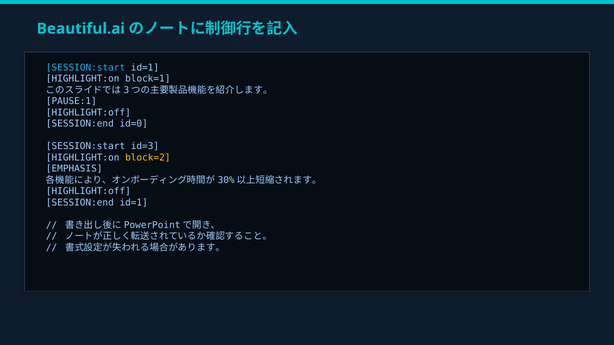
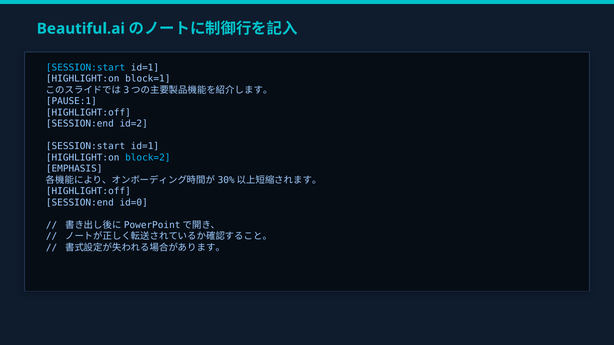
id=0: id=0 -> id=2
id=3 at (145, 146): id=3 -> id=1
block=2 colour: yellow -> light blue
SESSION:end id=1: id=1 -> id=0
